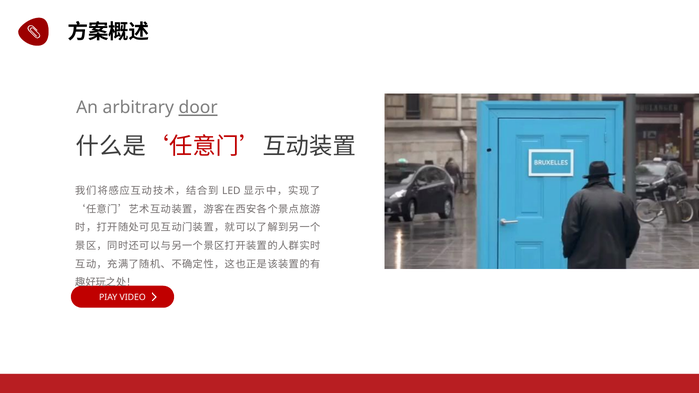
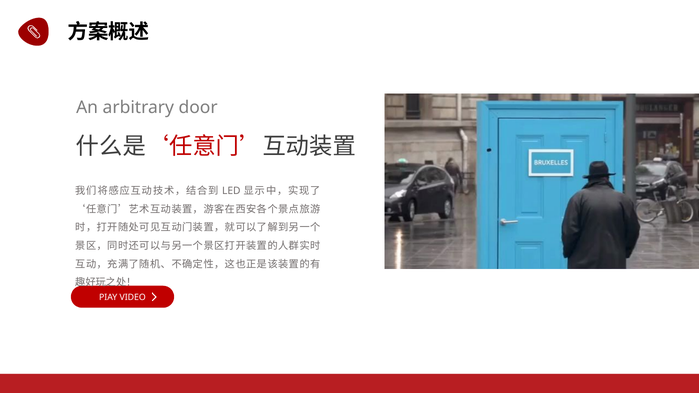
door underline: present -> none
